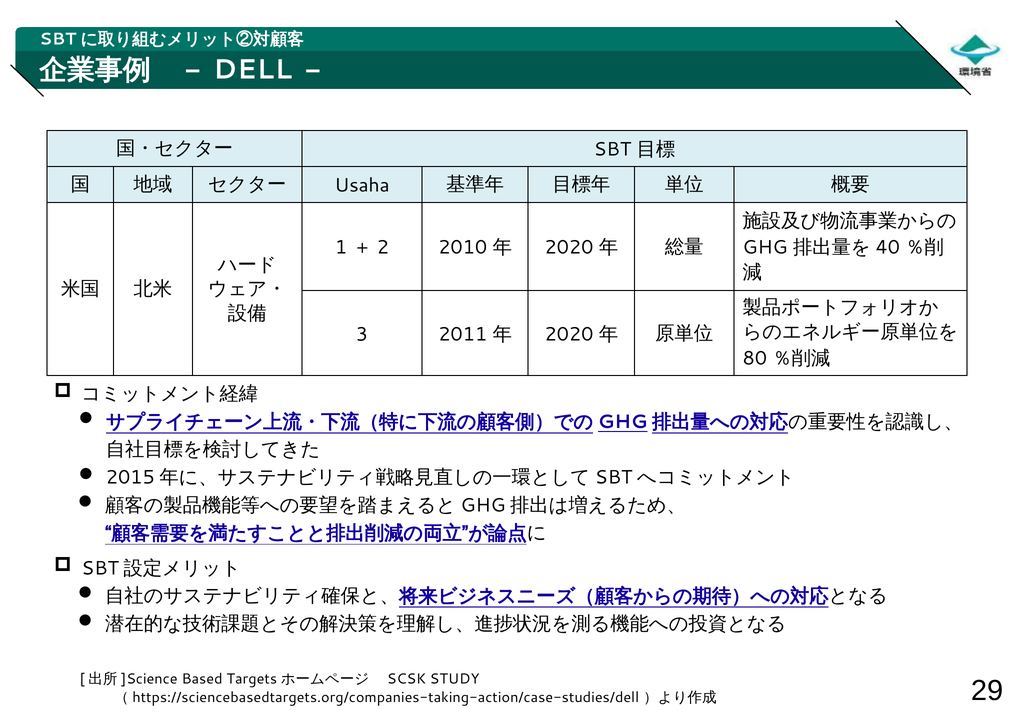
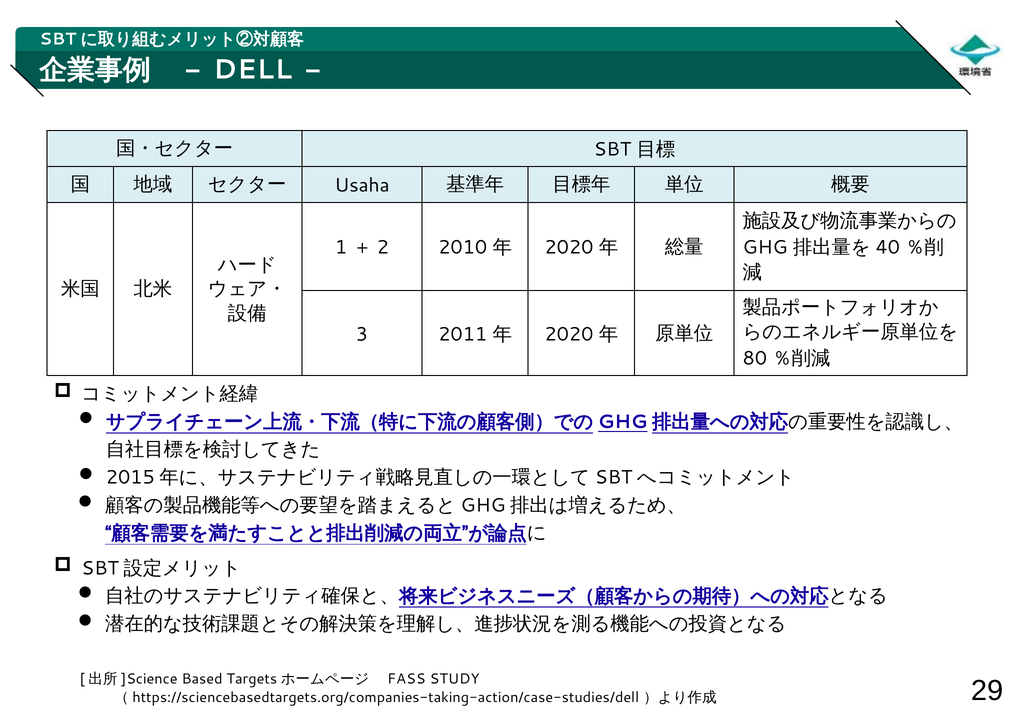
SCSK: SCSK -> FASS
